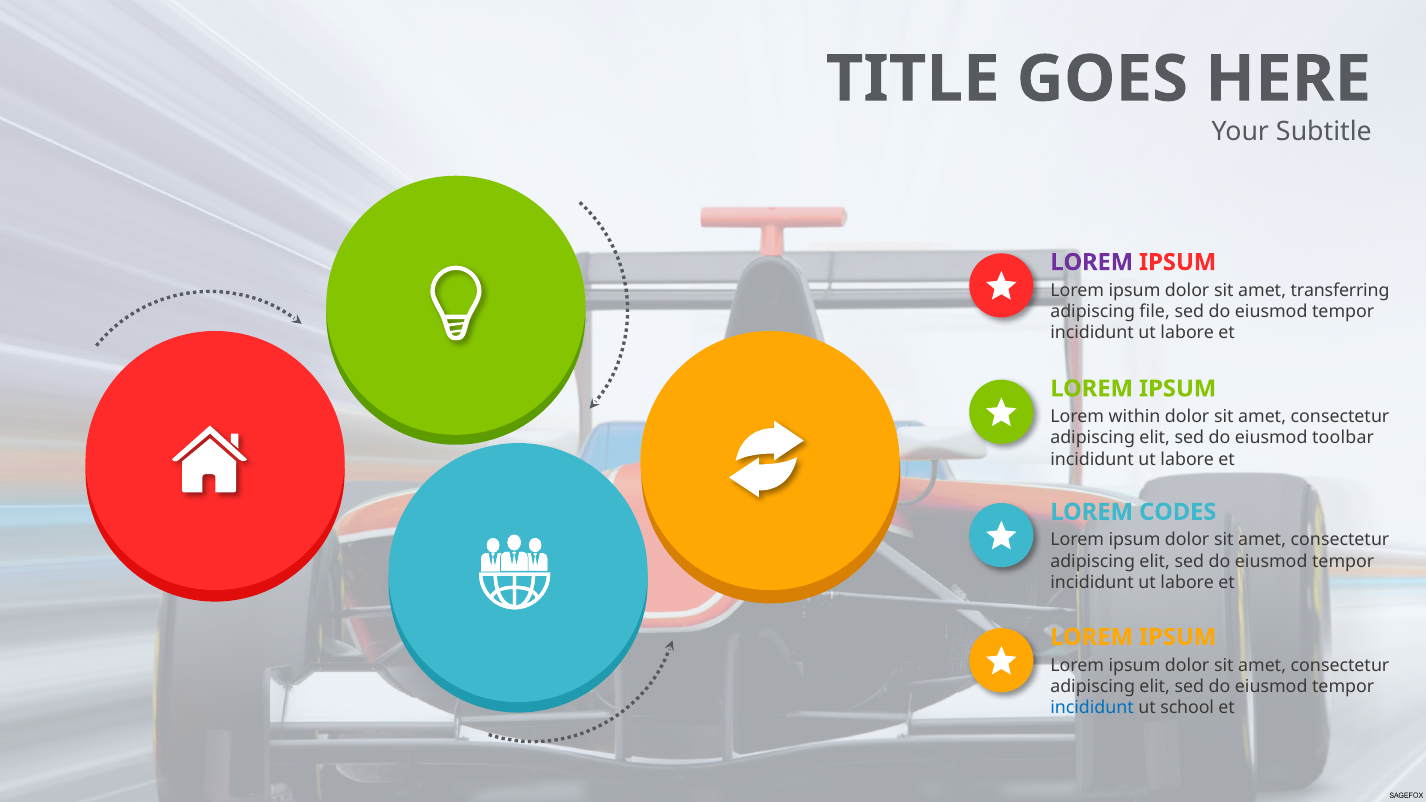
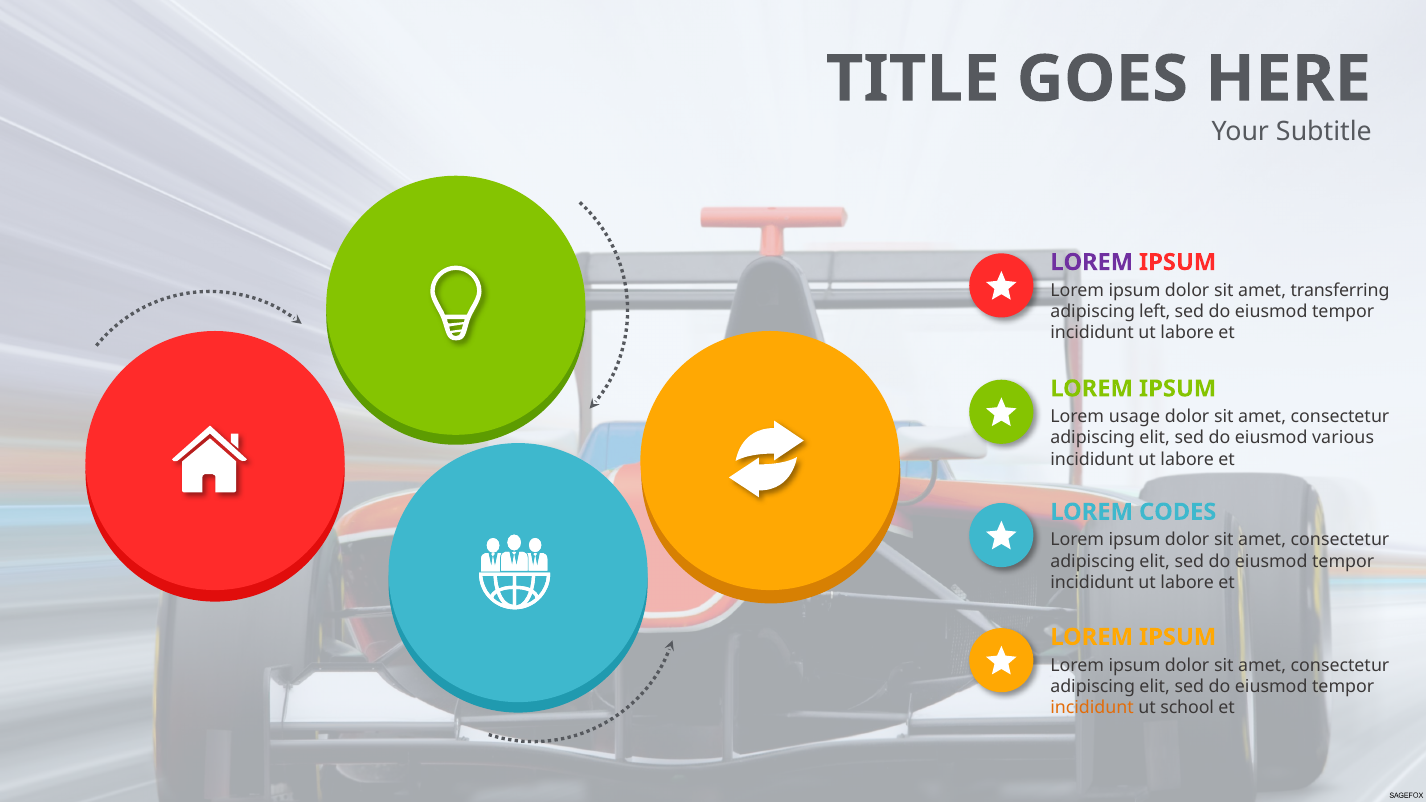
file: file -> left
within: within -> usage
toolbar: toolbar -> various
incididunt at (1092, 708) colour: blue -> orange
